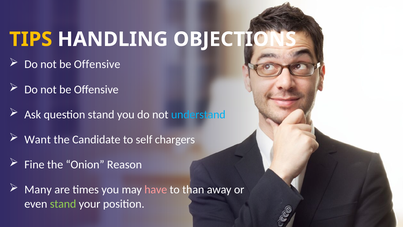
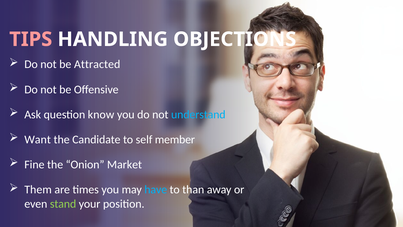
TIPS colour: yellow -> pink
Offensive at (97, 64): Offensive -> Attracted
question stand: stand -> know
chargers: chargers -> member
Reason: Reason -> Market
Many: Many -> Them
have colour: pink -> light blue
